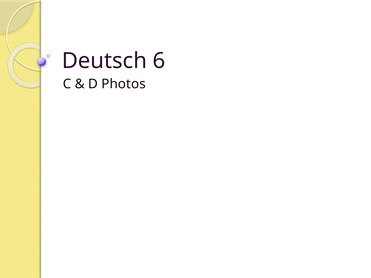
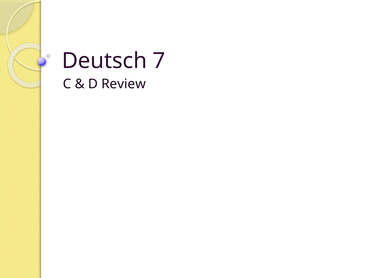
6: 6 -> 7
Photos: Photos -> Review
